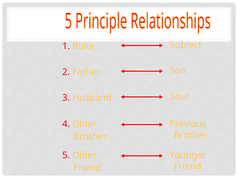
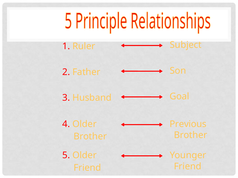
Soul: Soul -> Goal
